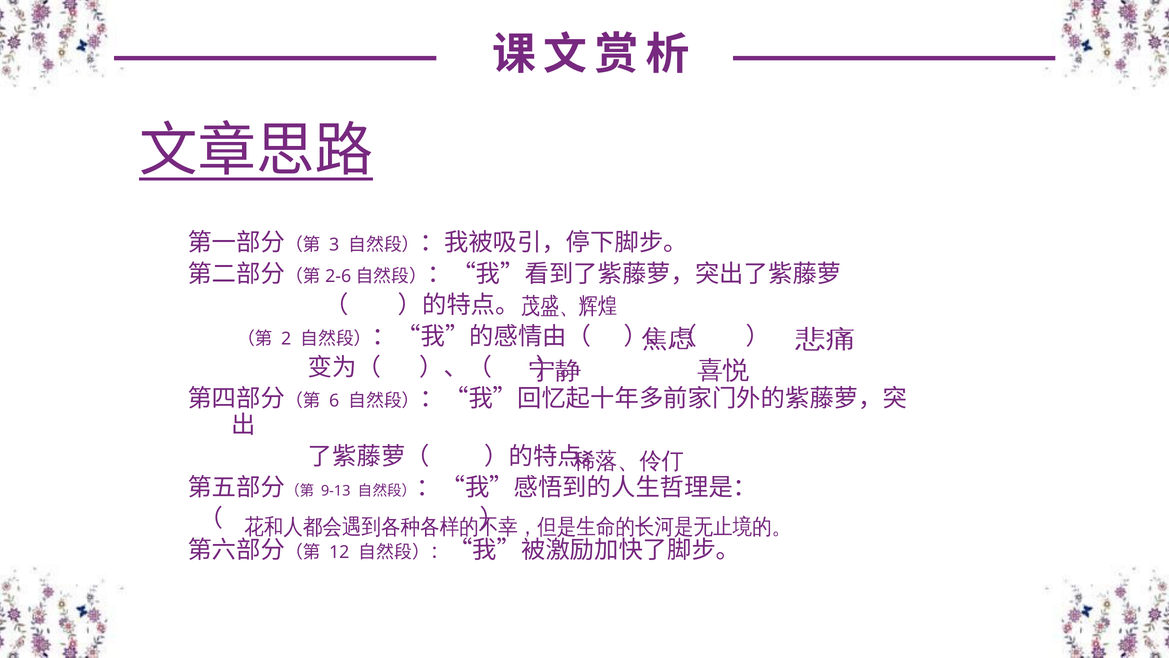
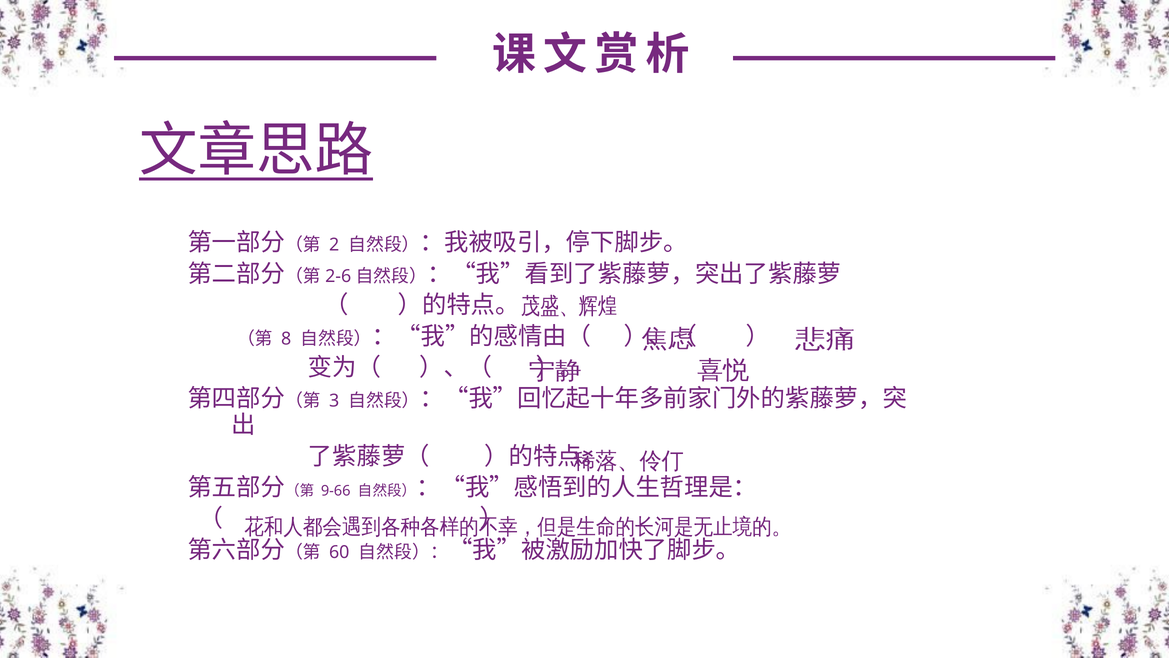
3: 3 -> 2
2: 2 -> 8
6: 6 -> 3
9-13: 9-13 -> 9-66
12: 12 -> 60
